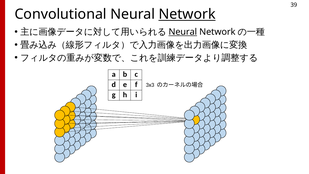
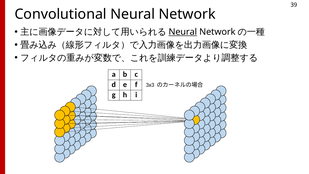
Network at (187, 14) underline: present -> none
